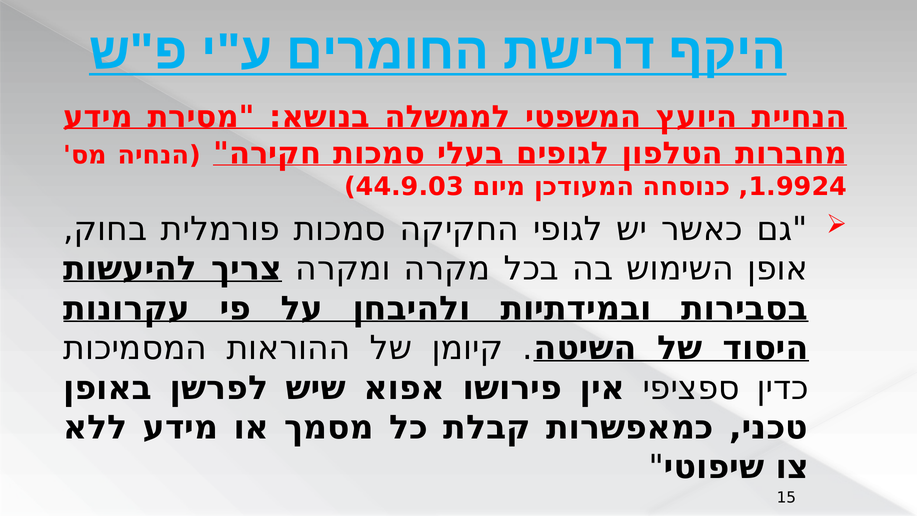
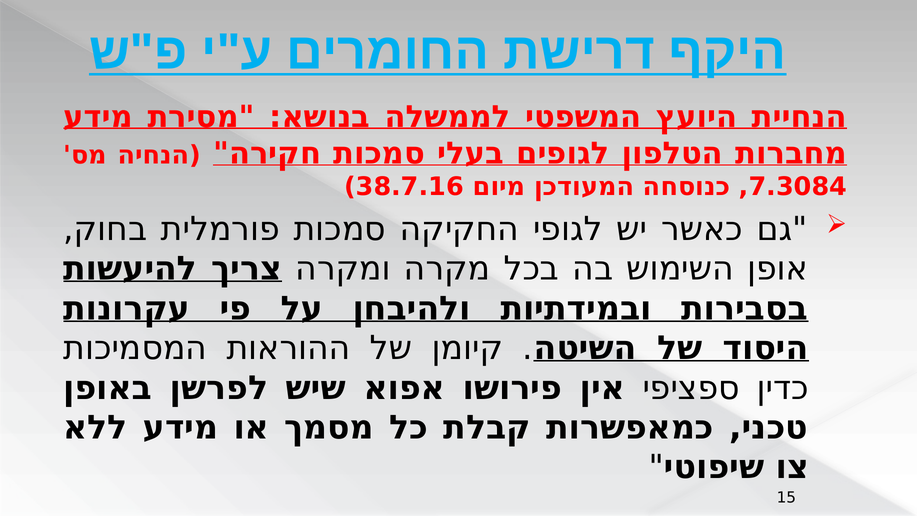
44.9.03: 44.9.03 -> 38.7.16
1.9924: 1.9924 -> 7.3084
